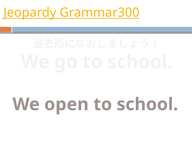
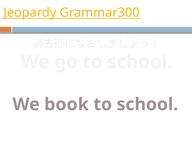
open: open -> book
